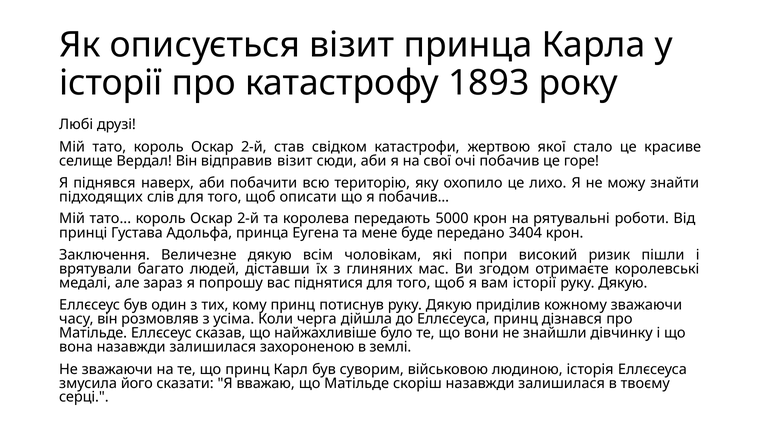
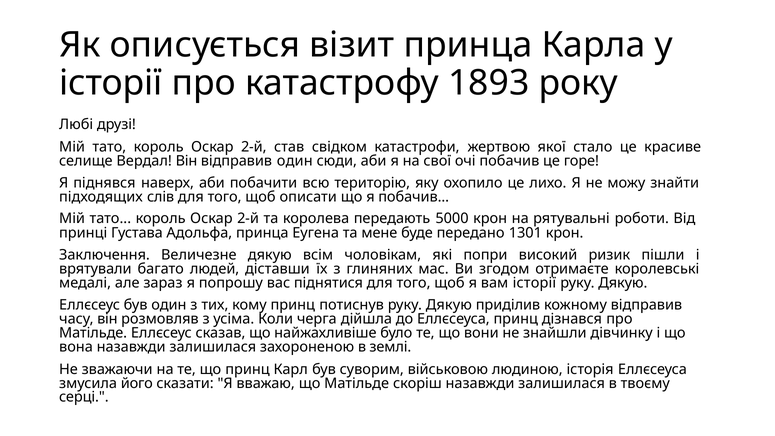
відправив візит: візит -> один
3404: 3404 -> 1301
кожному зважаючи: зважаючи -> відправив
